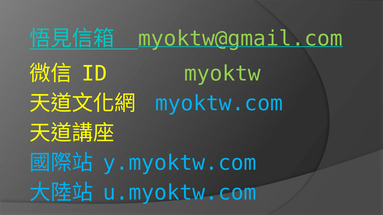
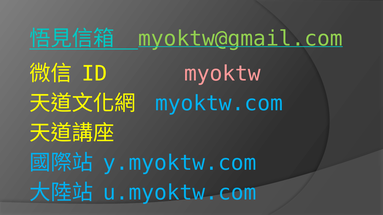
myoktw colour: light green -> pink
